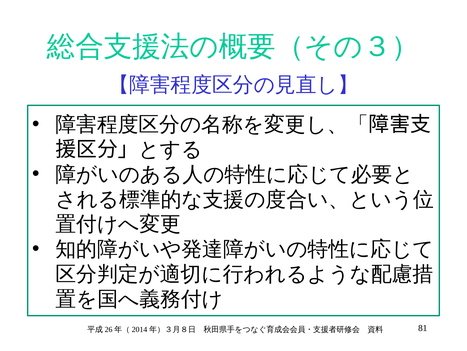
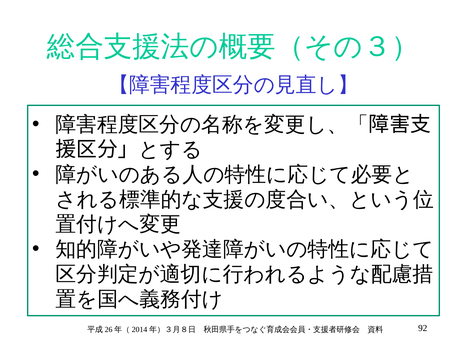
81: 81 -> 92
